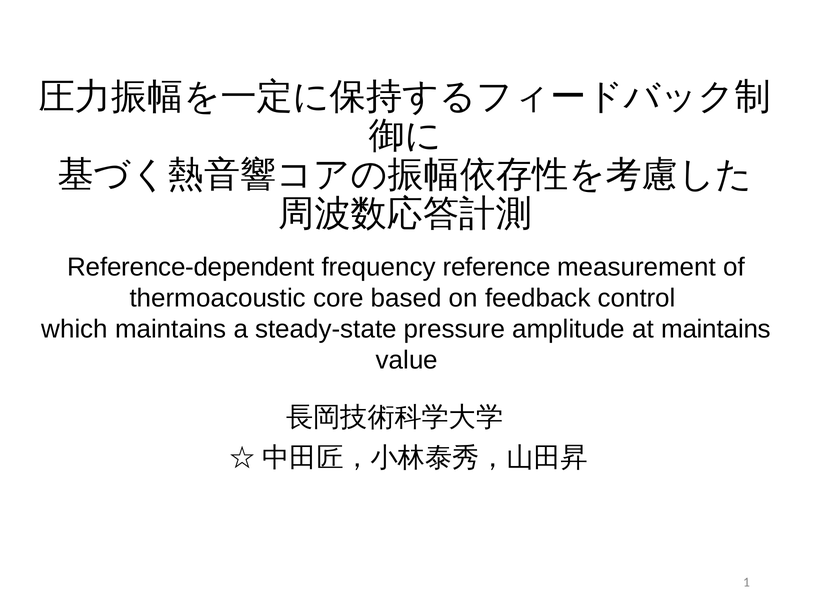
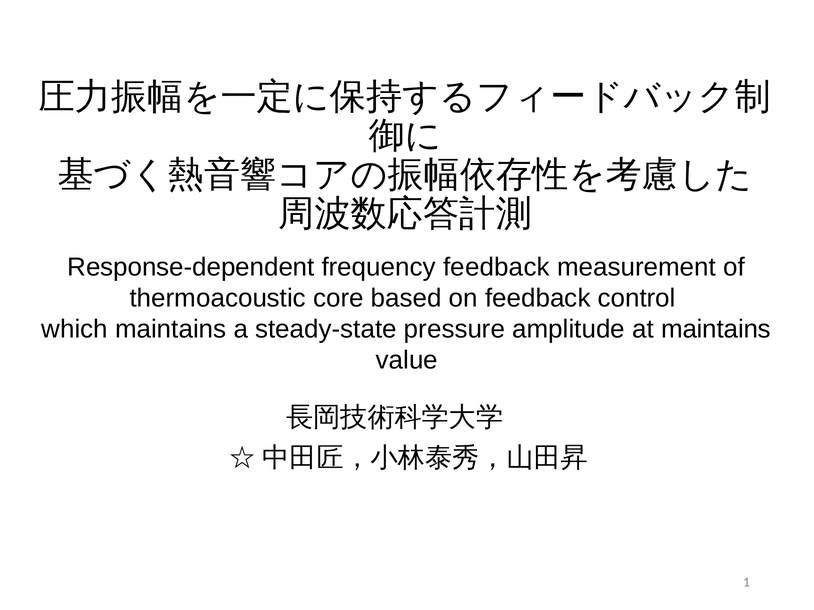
Reference-dependent: Reference-dependent -> Response-dependent
frequency reference: reference -> feedback
